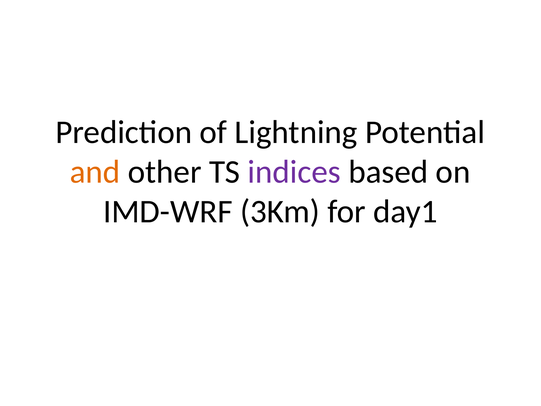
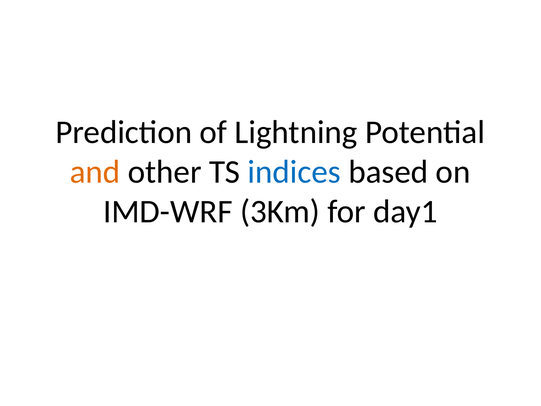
indices colour: purple -> blue
